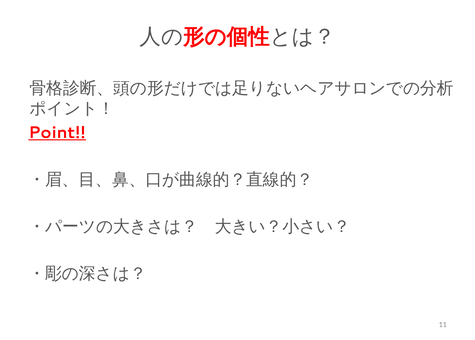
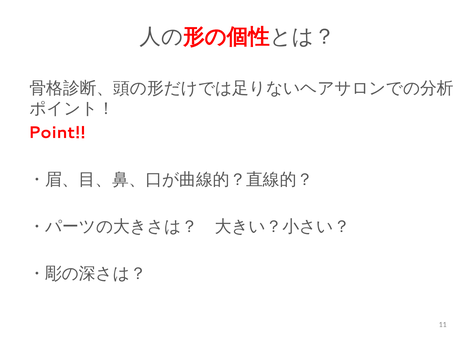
Point‼ underline: present -> none
